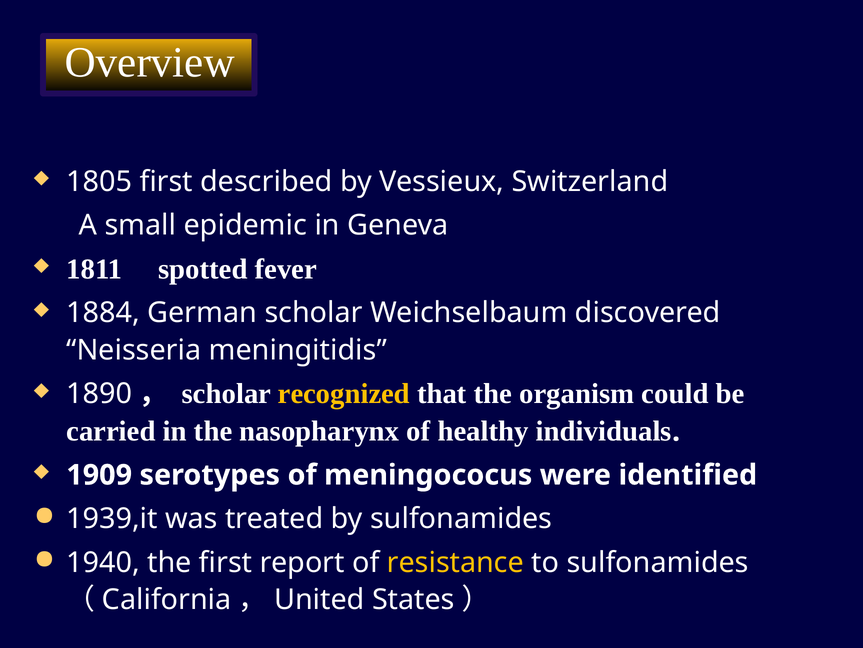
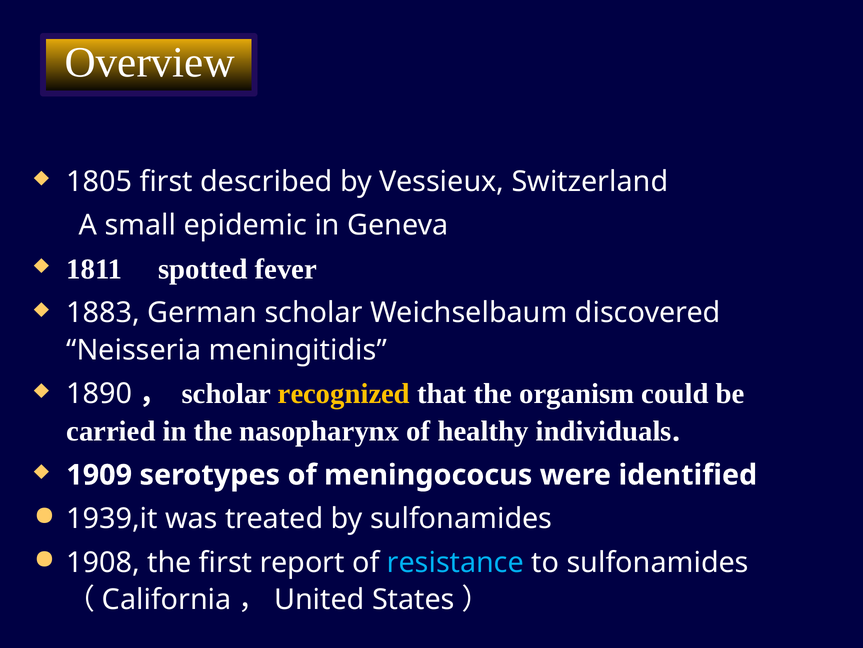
1884: 1884 -> 1883
1940: 1940 -> 1908
resistance colour: yellow -> light blue
